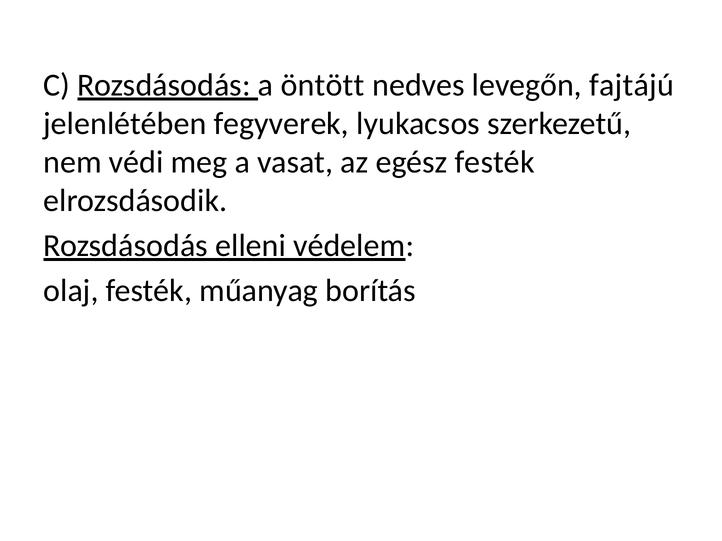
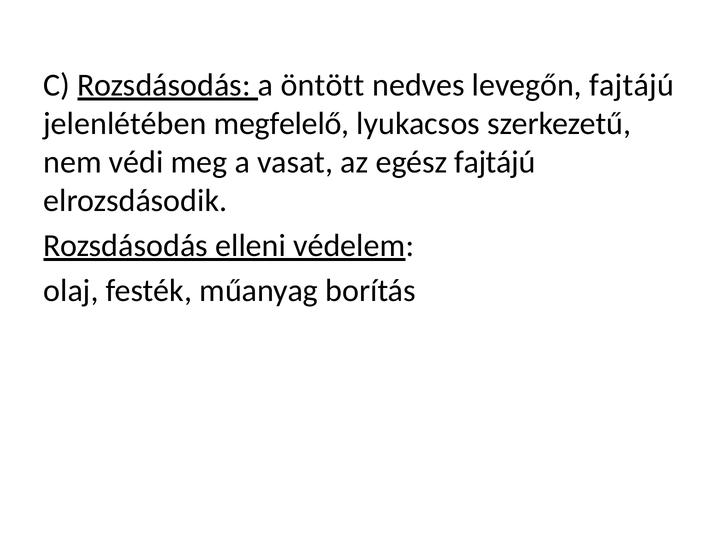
fegyverek: fegyverek -> megfelelő
egész festék: festék -> fajtájú
